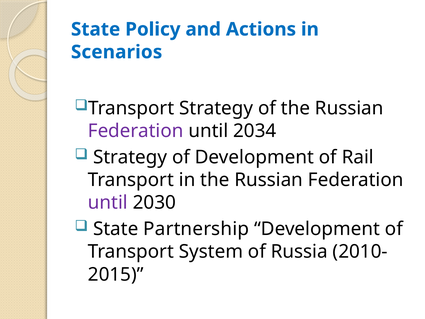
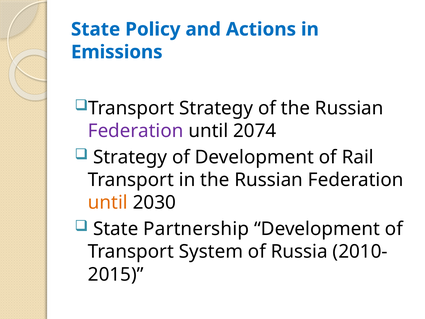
Scenarios: Scenarios -> Emissions
2034: 2034 -> 2074
until at (108, 203) colour: purple -> orange
